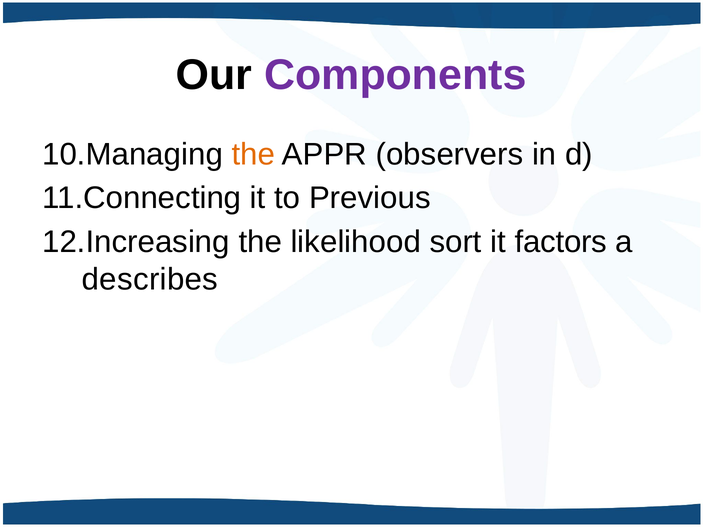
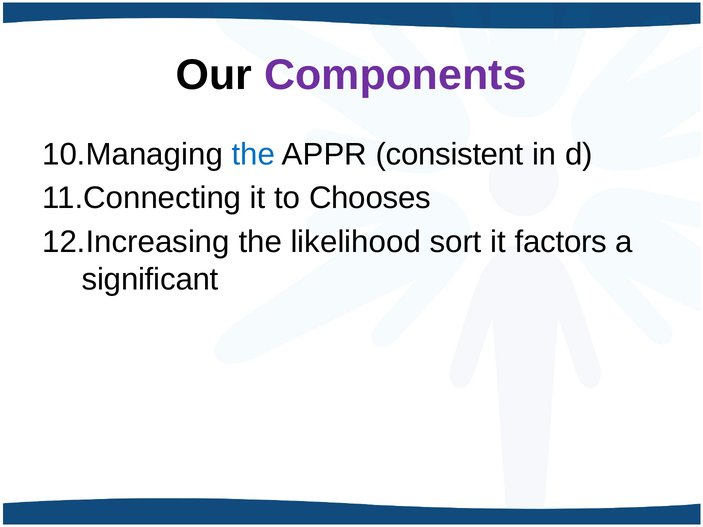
the at (253, 154) colour: orange -> blue
observers: observers -> consistent
Previous: Previous -> Chooses
describes: describes -> significant
